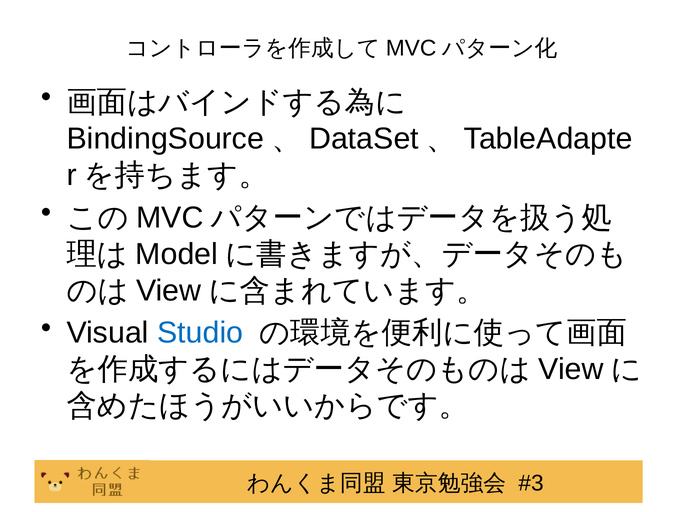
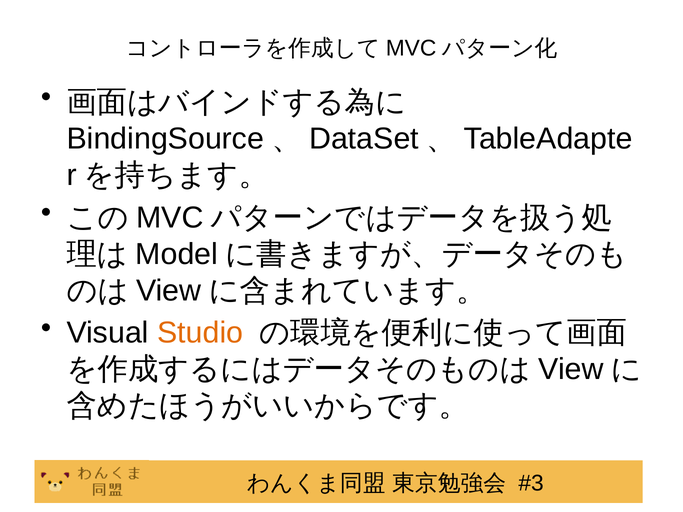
Studio colour: blue -> orange
